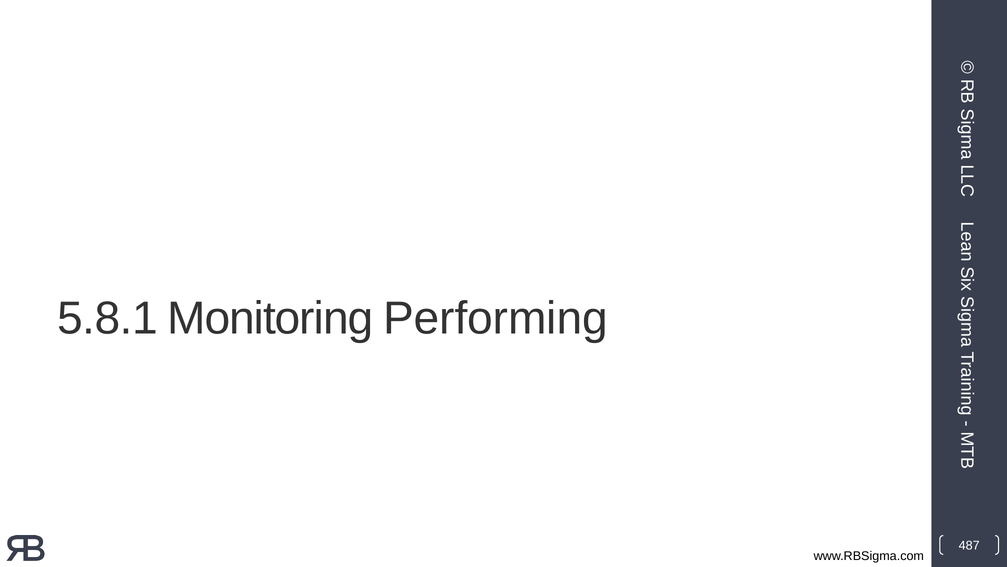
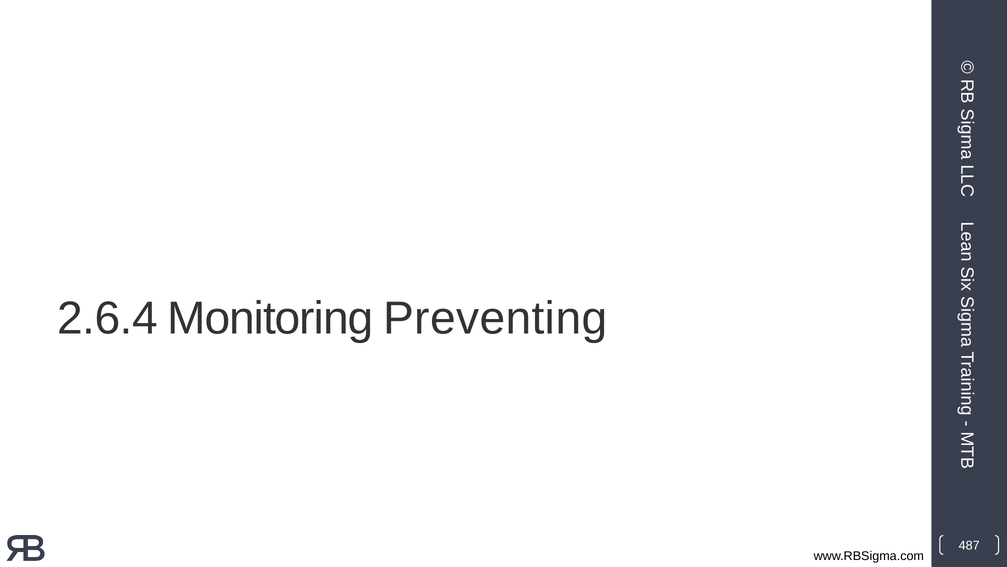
5.8.1: 5.8.1 -> 2.6.4
Performing: Performing -> Preventing
